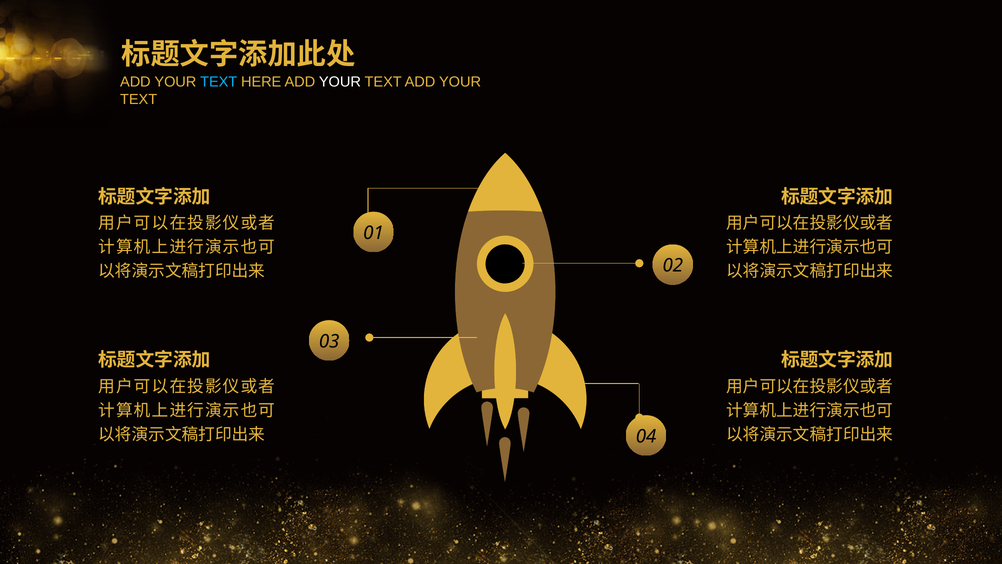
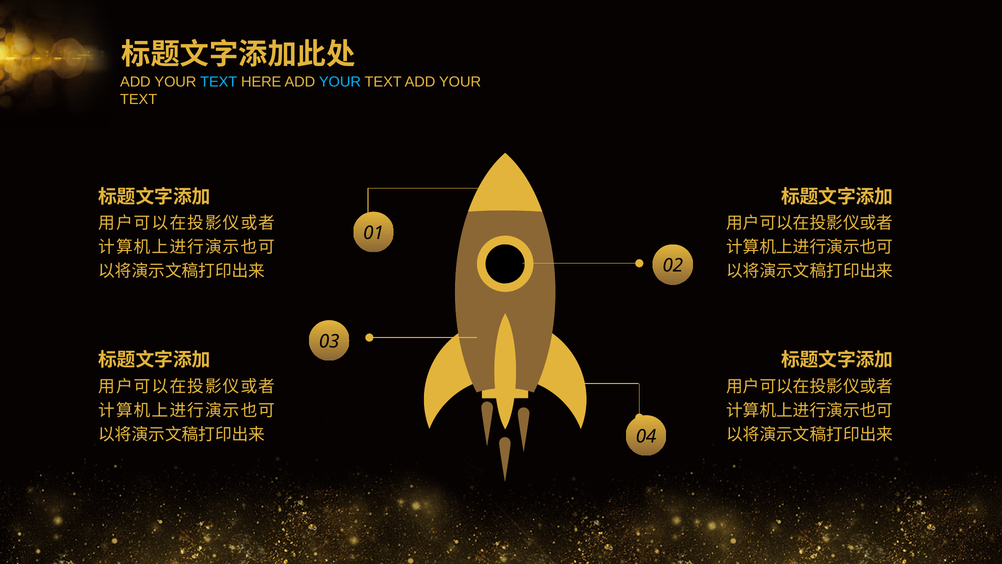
YOUR at (340, 82) colour: white -> light blue
